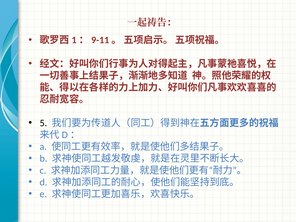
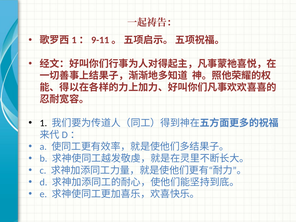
5: 5 -> 1
